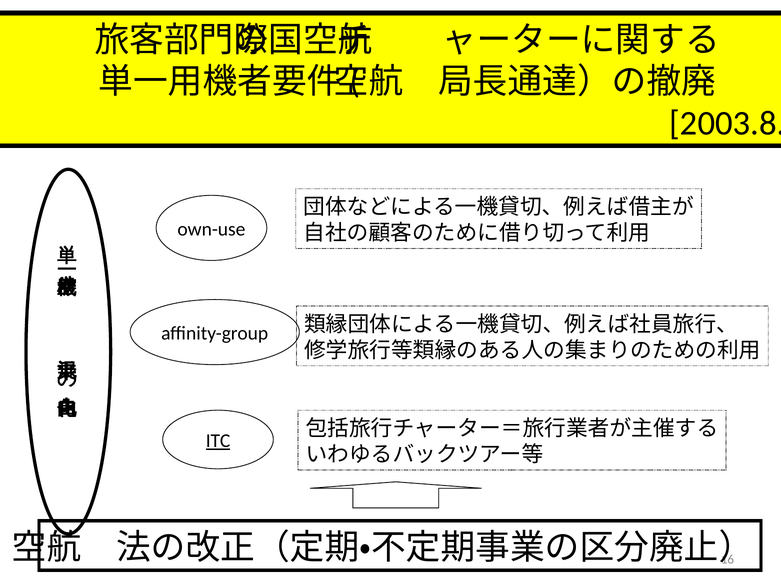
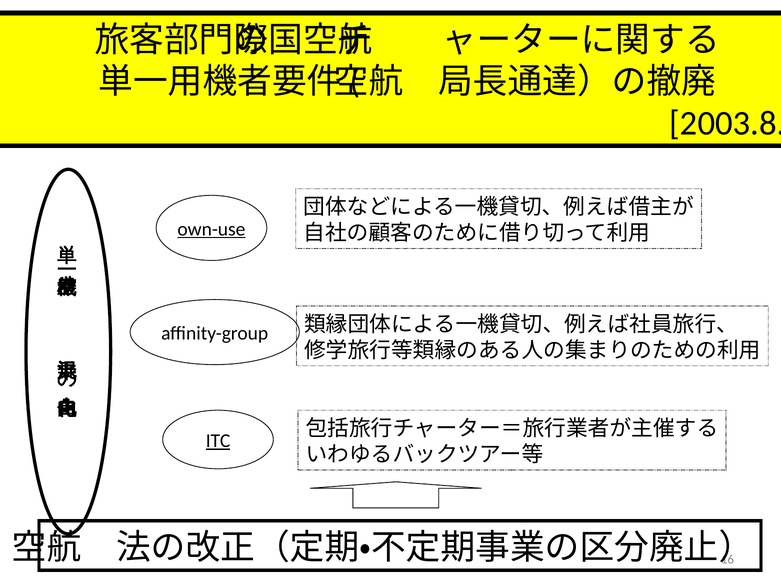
own-use underline: none -> present
